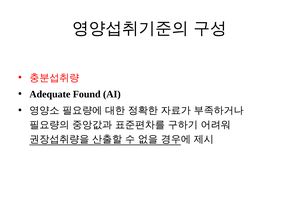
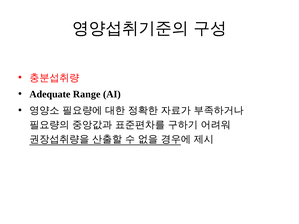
Found: Found -> Range
